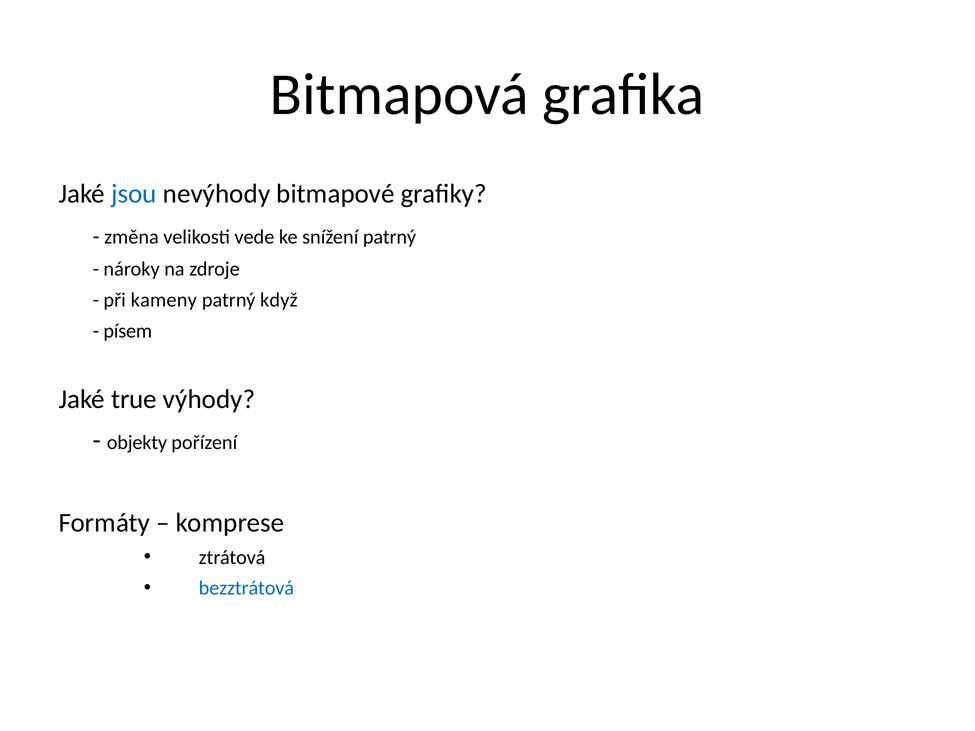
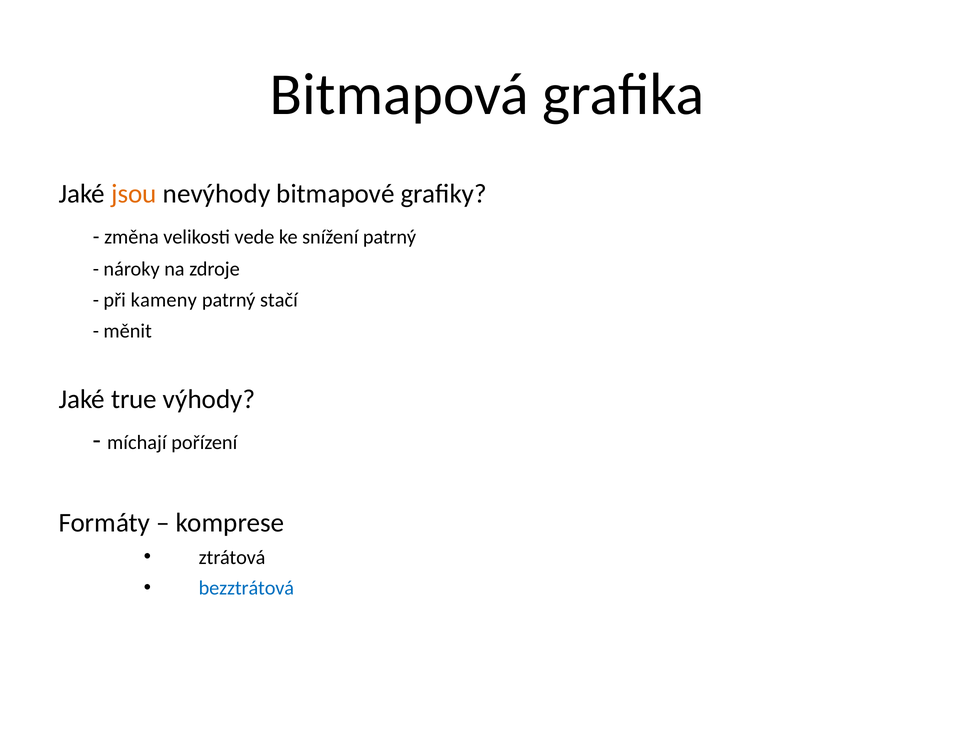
jsou colour: blue -> orange
když: když -> stačí
písem: písem -> měnit
objekty: objekty -> míchají
